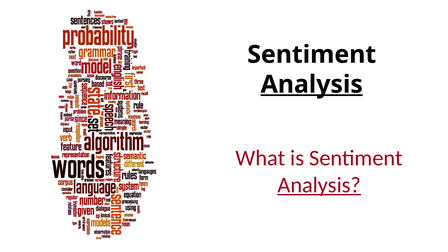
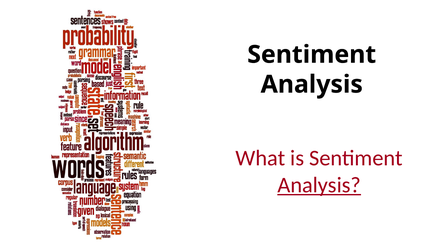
Analysis at (312, 84) underline: present -> none
